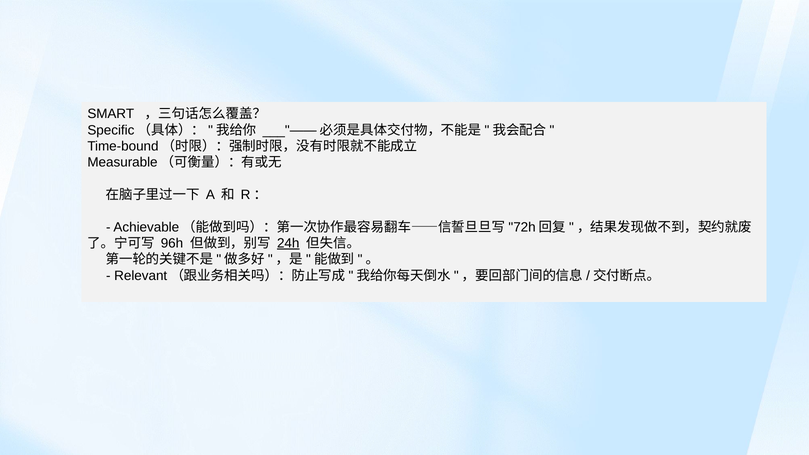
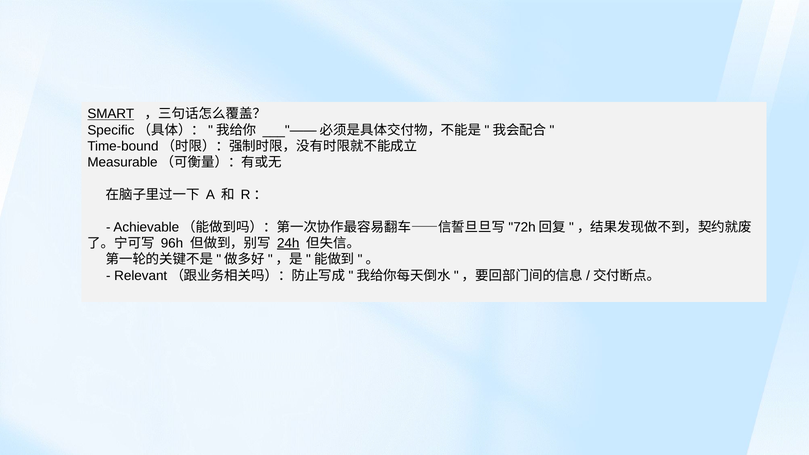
SMART underline: none -> present
